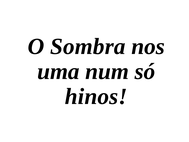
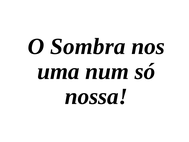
hinos: hinos -> nossa
